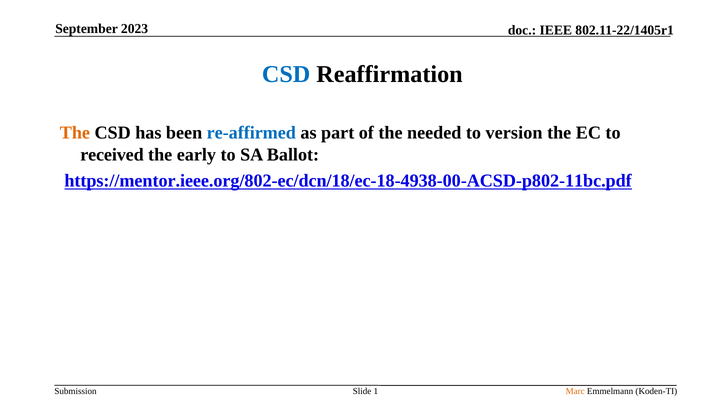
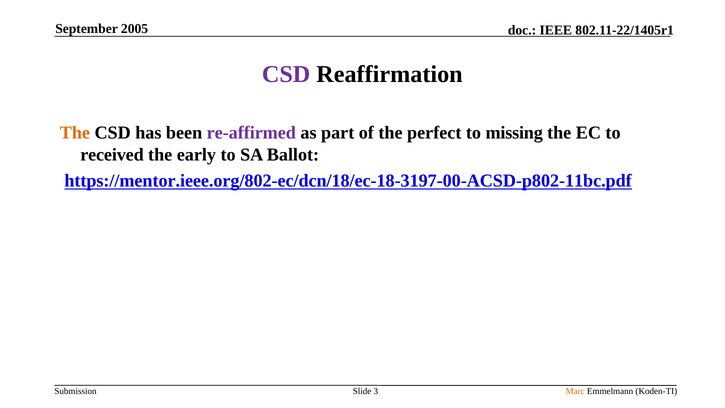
2023: 2023 -> 2005
CSD at (286, 74) colour: blue -> purple
re-affirmed colour: blue -> purple
needed: needed -> perfect
version: version -> missing
https://mentor.ieee.org/802-ec/dcn/18/ec-18-4938-00-ACSD-p802-11bc.pdf: https://mentor.ieee.org/802-ec/dcn/18/ec-18-4938-00-ACSD-p802-11bc.pdf -> https://mentor.ieee.org/802-ec/dcn/18/ec-18-3197-00-ACSD-p802-11bc.pdf
1: 1 -> 3
